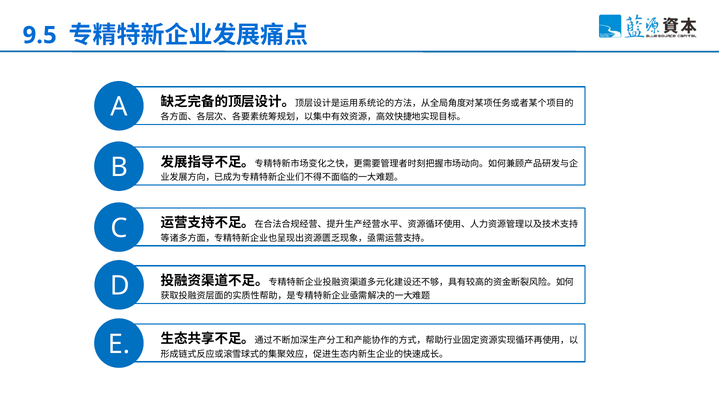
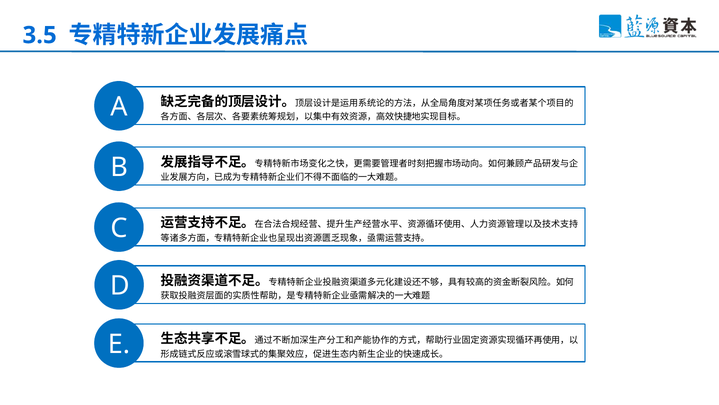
9.5: 9.5 -> 3.5
